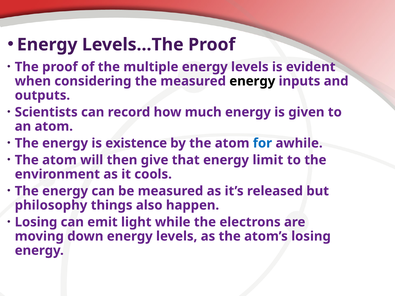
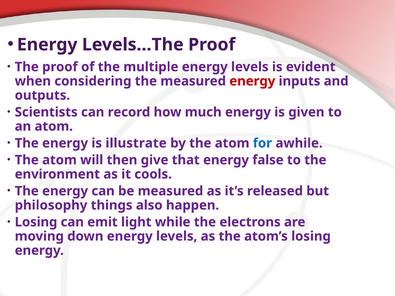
energy at (252, 81) colour: black -> red
existence: existence -> illustrate
limit: limit -> false
